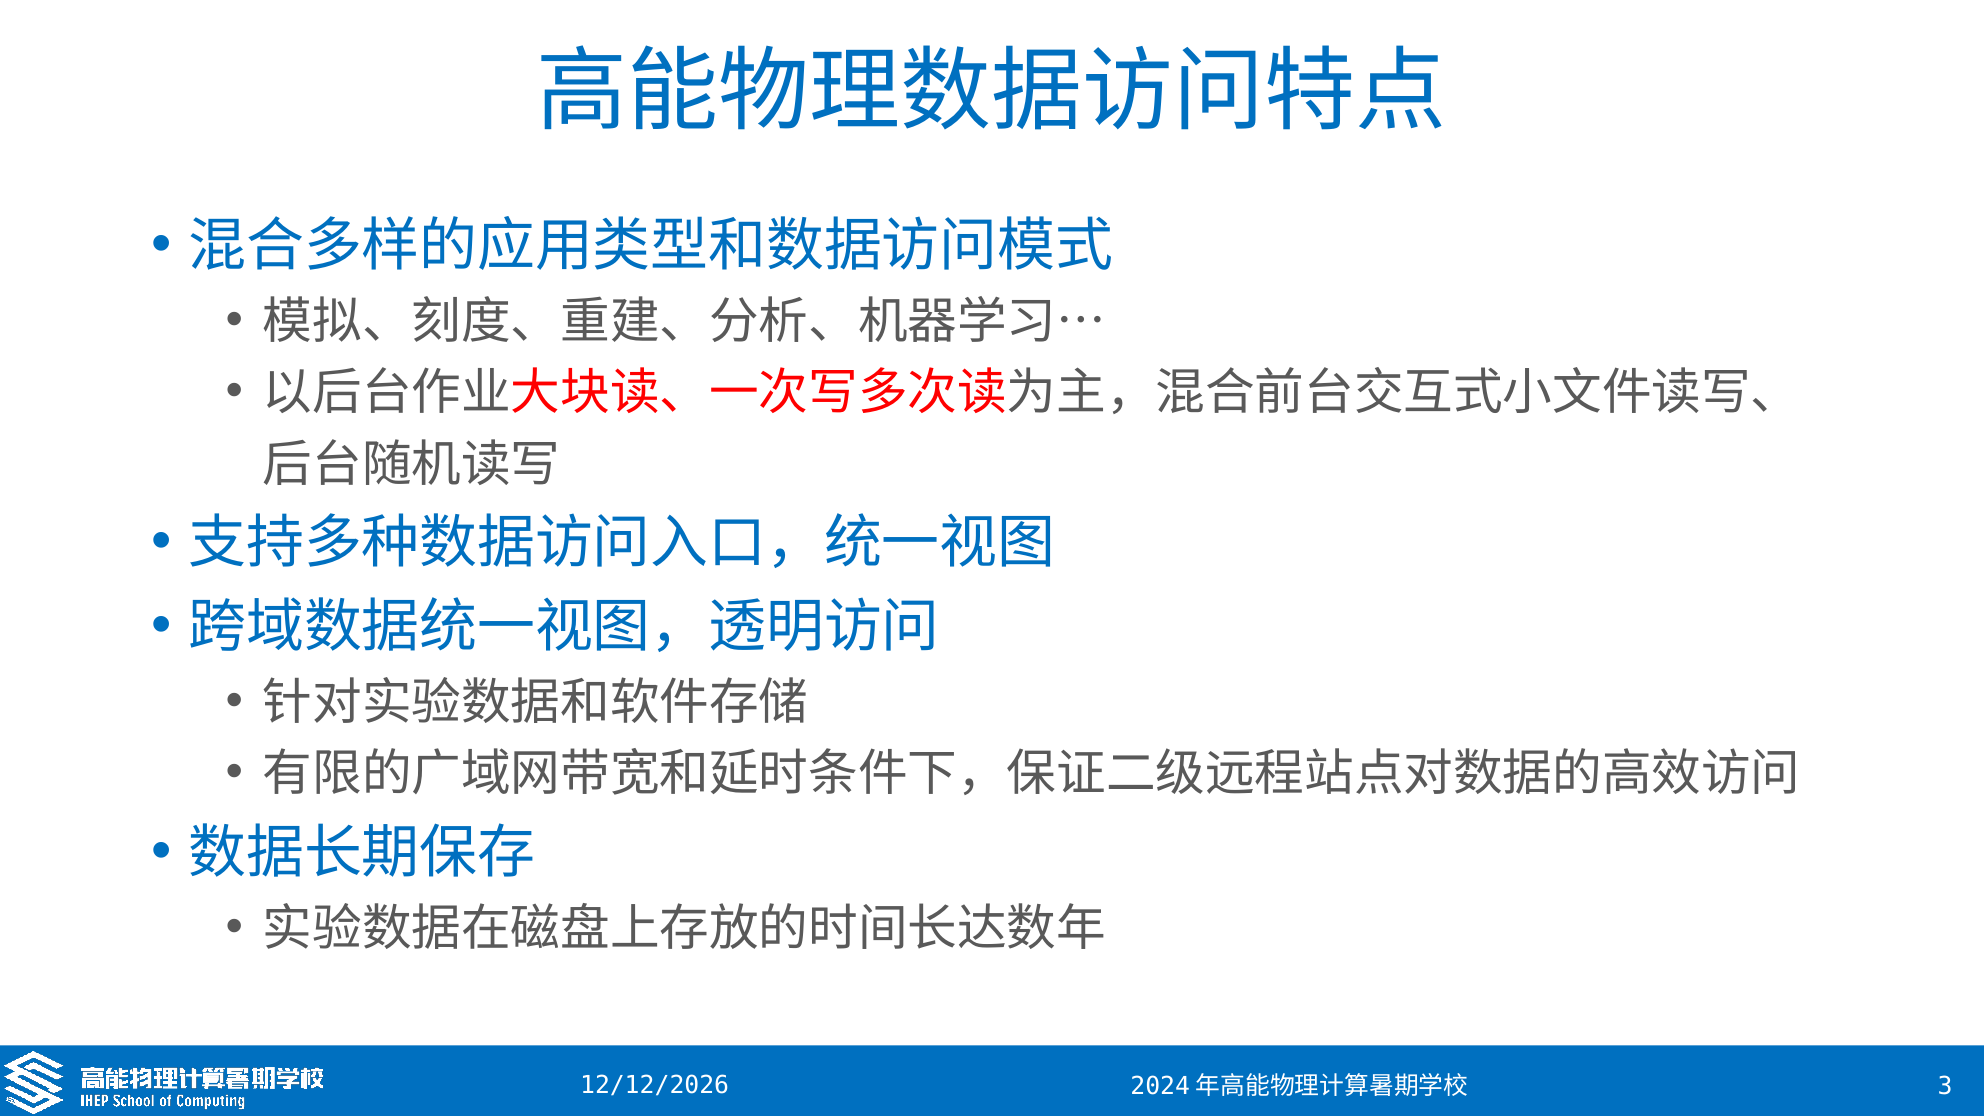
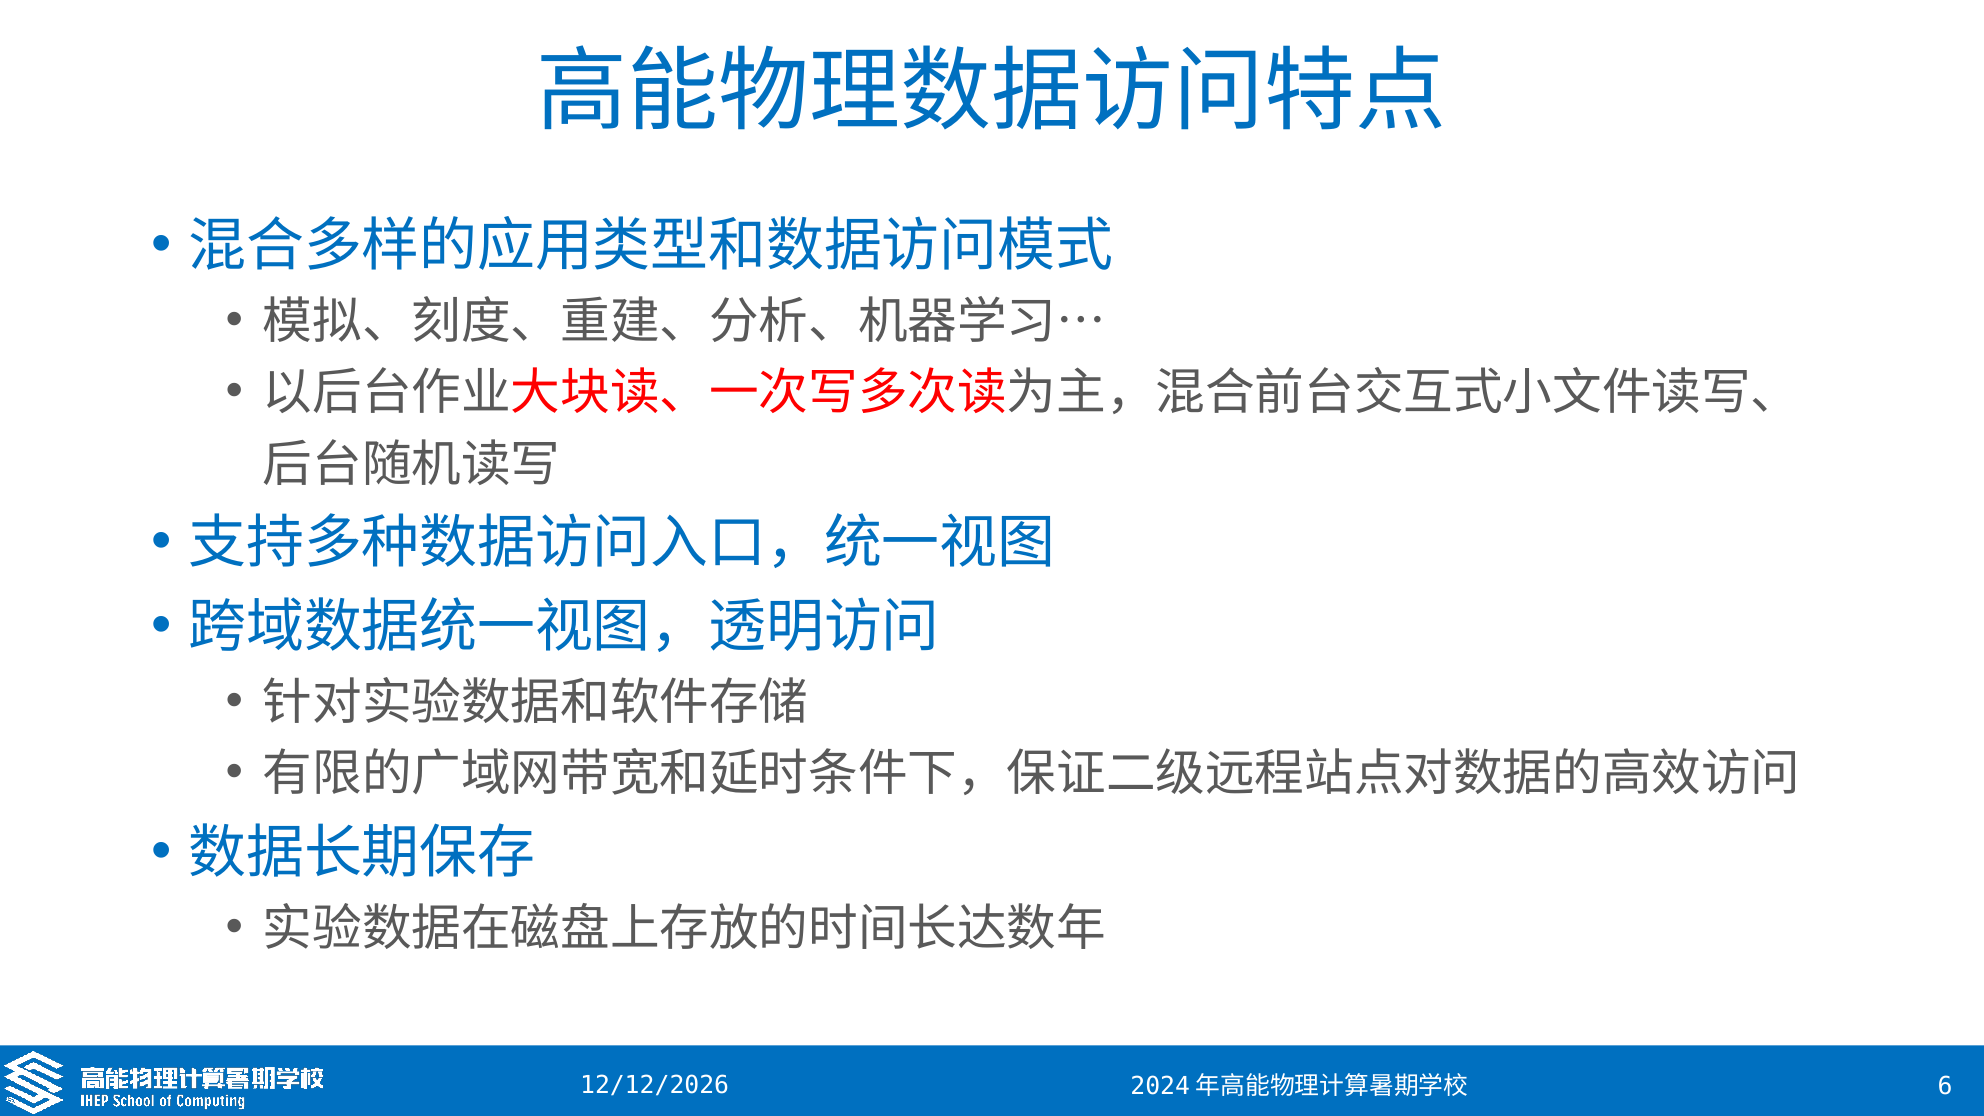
3: 3 -> 6
